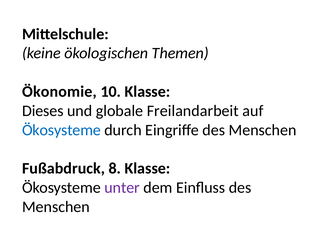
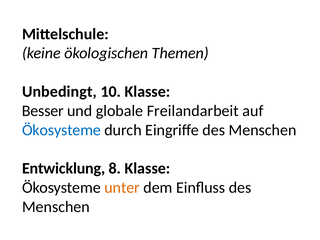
Ökonomie: Ökonomie -> Unbedingt
Dieses: Dieses -> Besser
Fußabdruck: Fußabdruck -> Entwicklung
unter colour: purple -> orange
